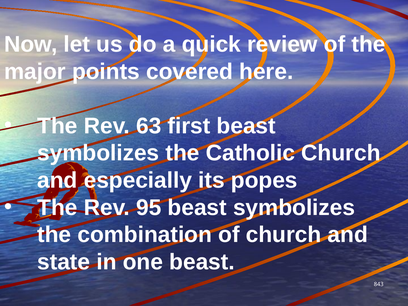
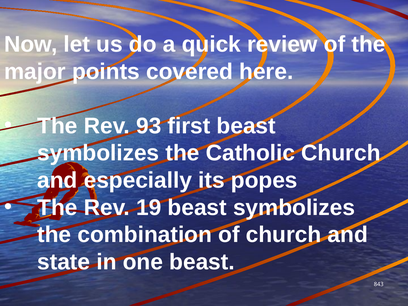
63: 63 -> 93
95: 95 -> 19
